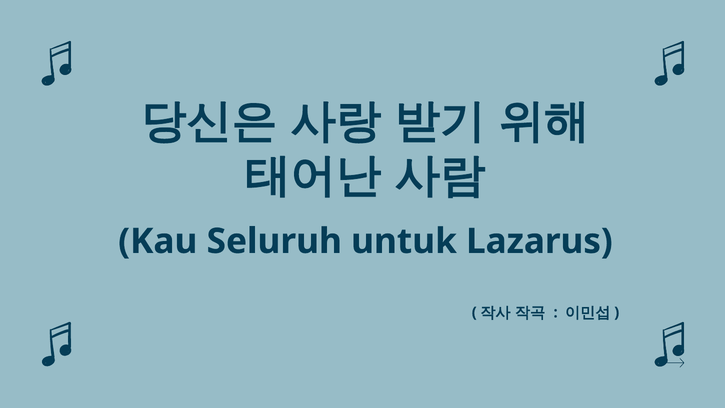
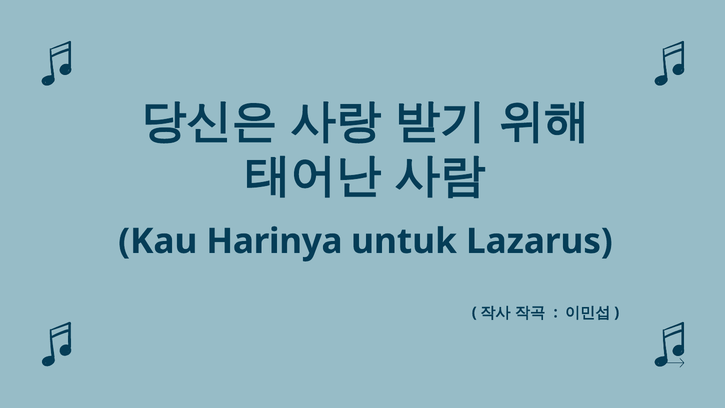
Seluruh: Seluruh -> Harinya
